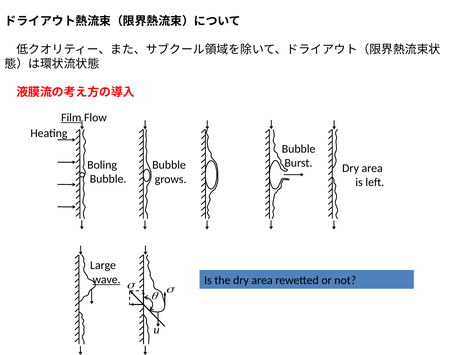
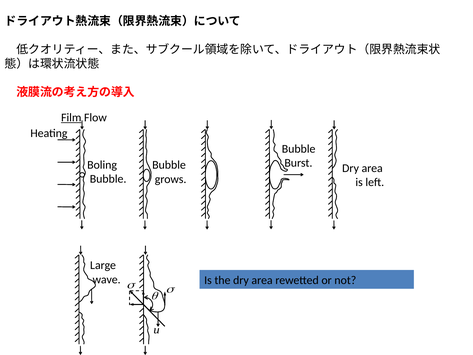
wave underline: present -> none
